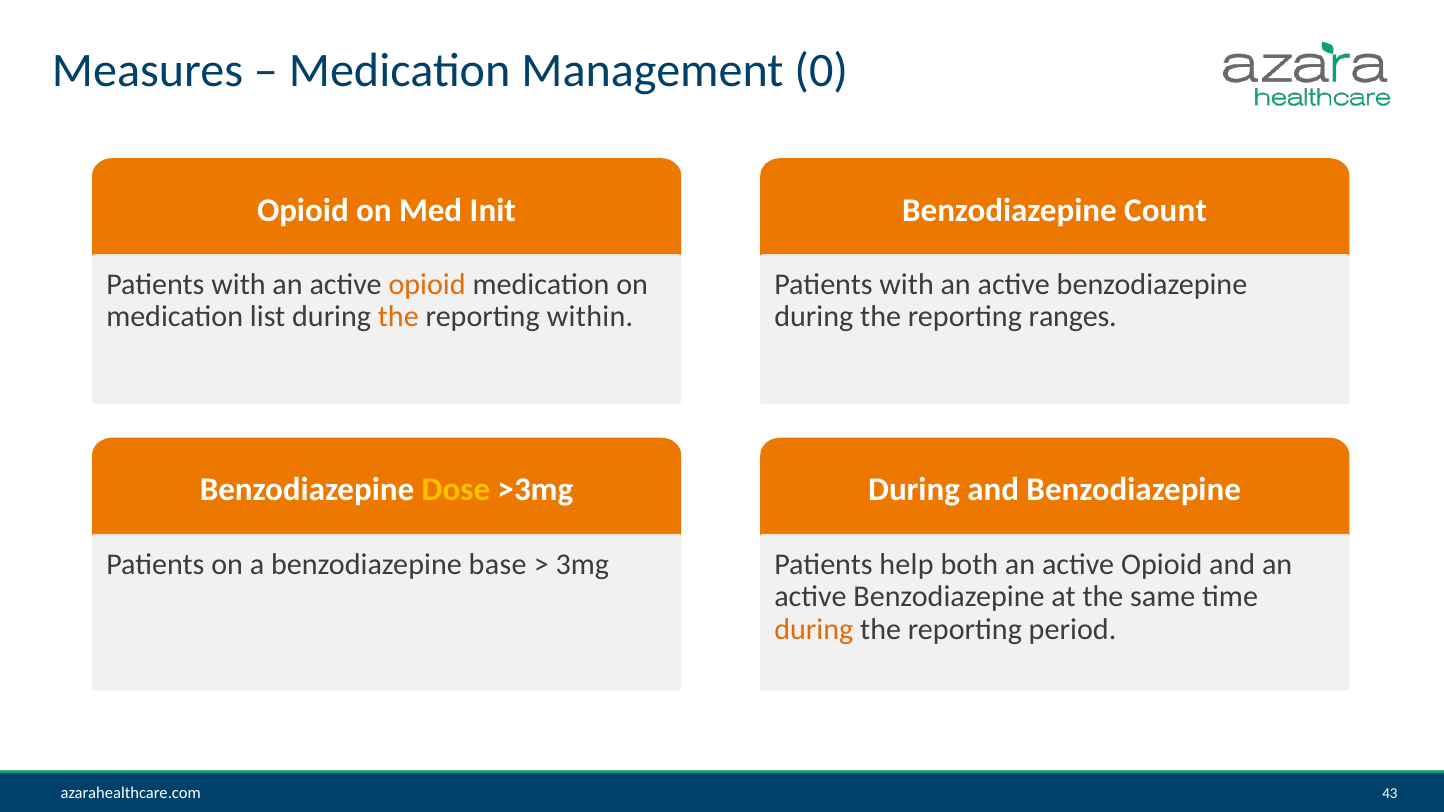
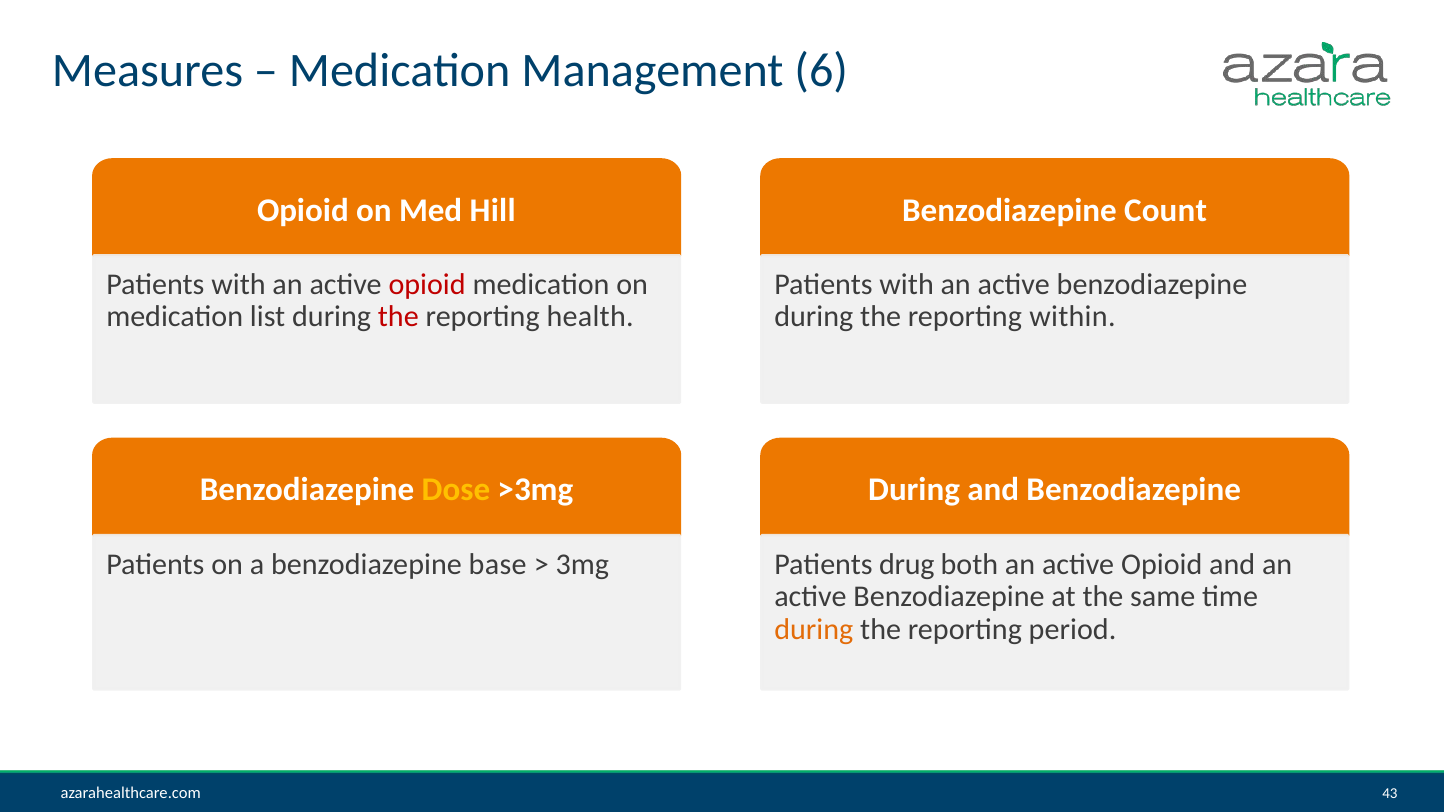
0: 0 -> 6
Init: Init -> Hill
opioid at (427, 284) colour: orange -> red
the at (398, 317) colour: orange -> red
within: within -> health
ranges: ranges -> within
help: help -> drug
